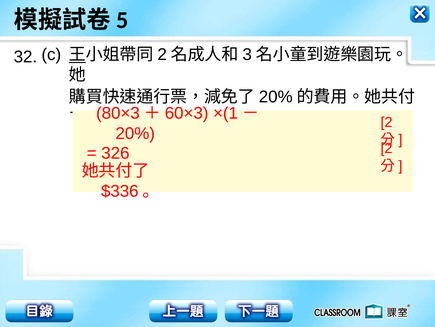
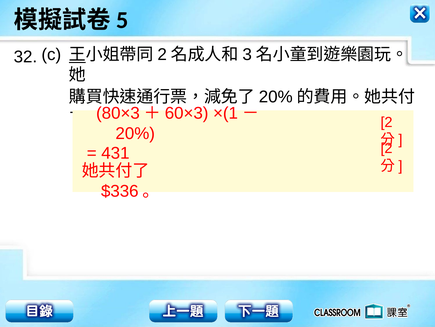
326: 326 -> 431
